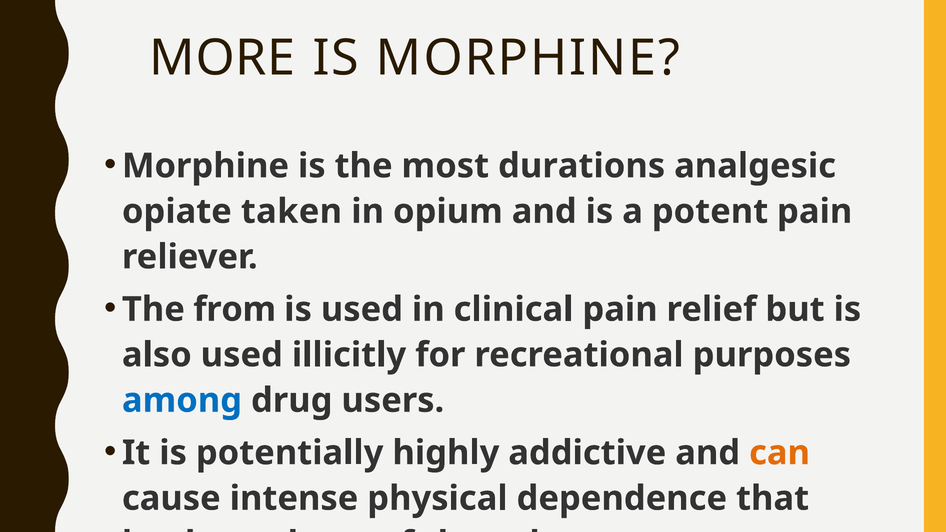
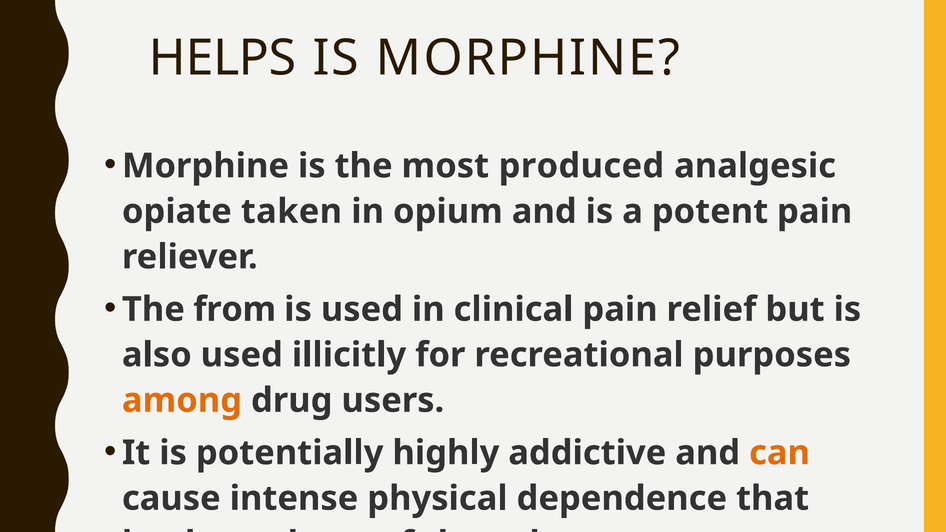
MORE: MORE -> HELPS
durations: durations -> produced
among colour: blue -> orange
